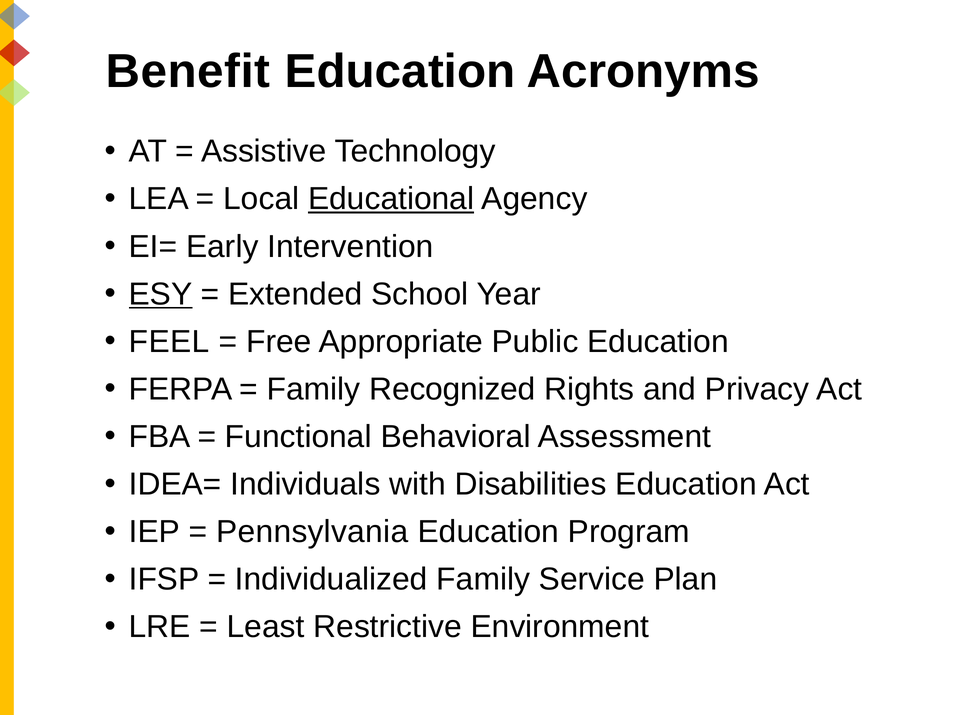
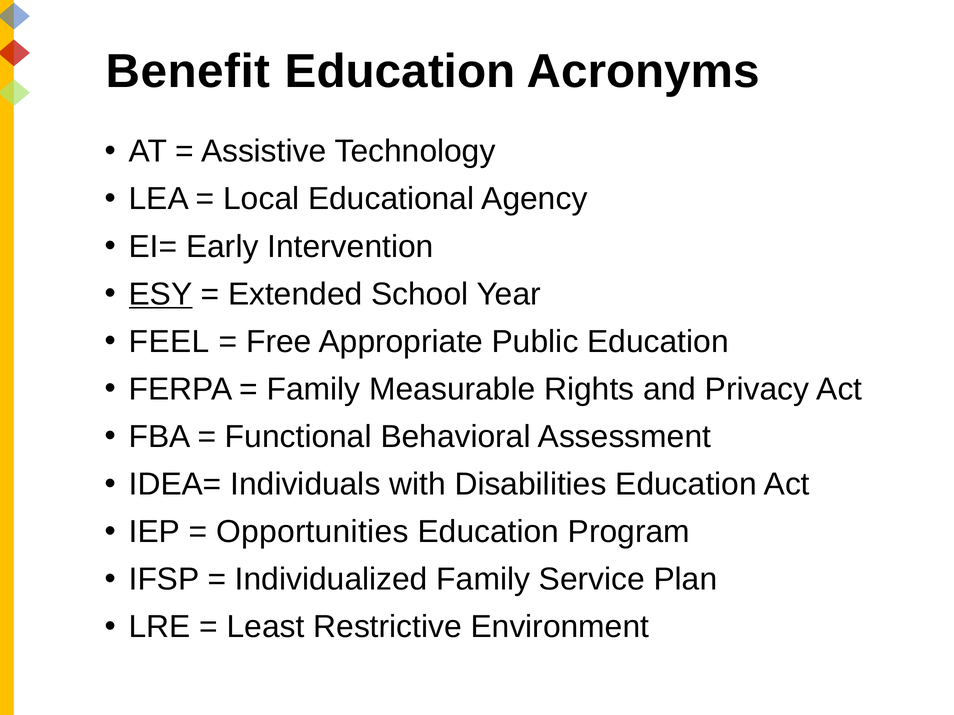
Educational underline: present -> none
Recognized: Recognized -> Measurable
Pennsylvania: Pennsylvania -> Opportunities
